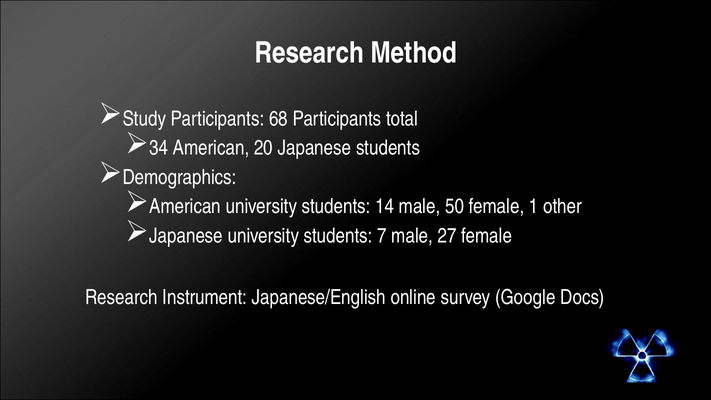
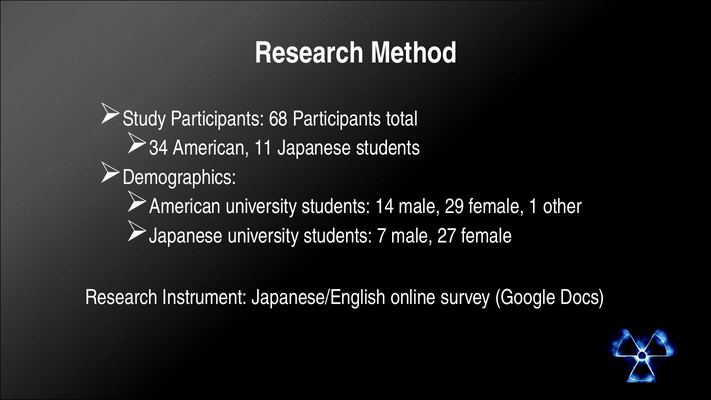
20: 20 -> 11
50: 50 -> 29
